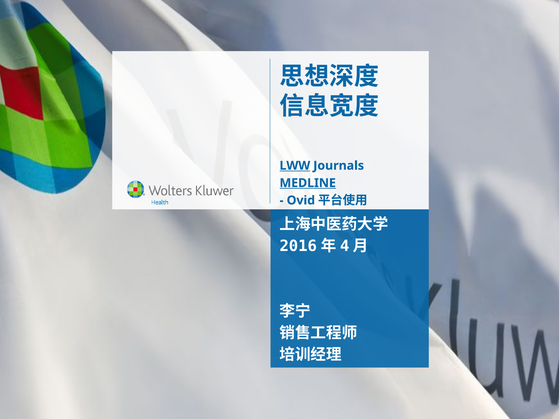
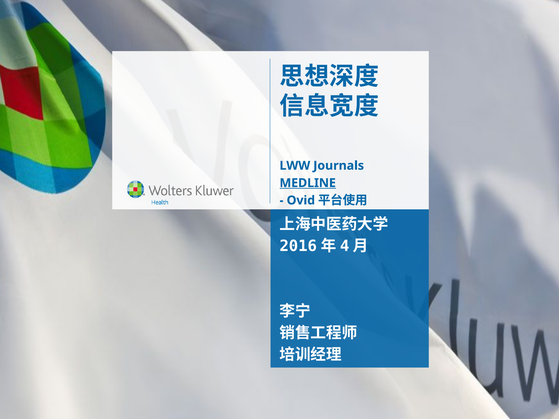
LWW underline: present -> none
